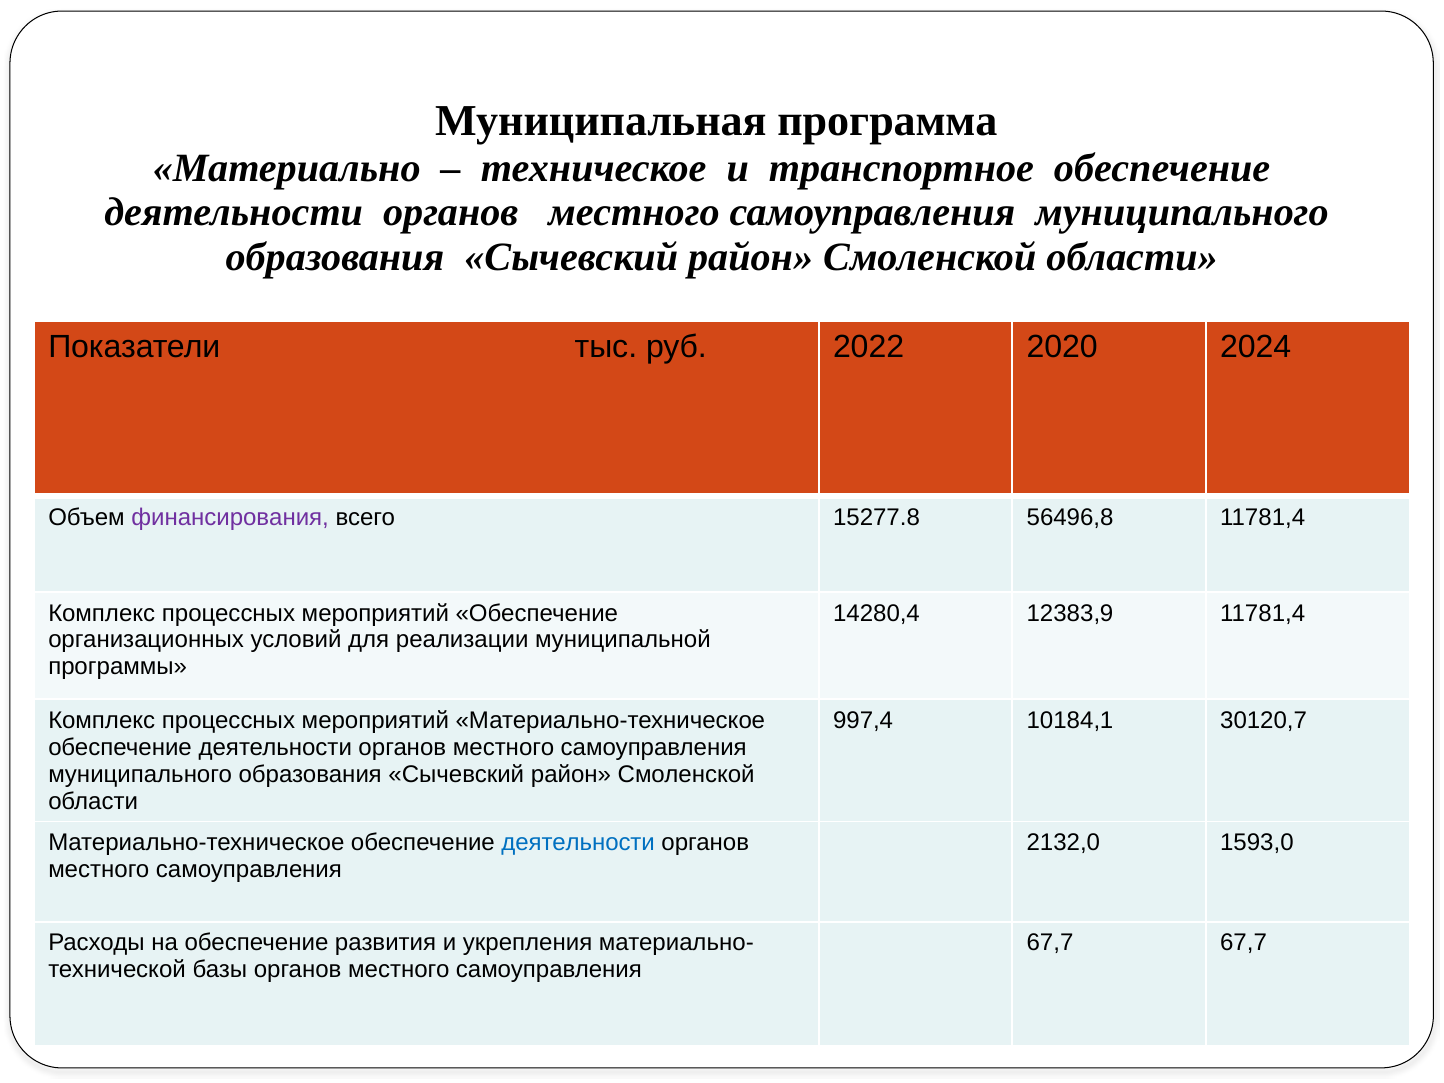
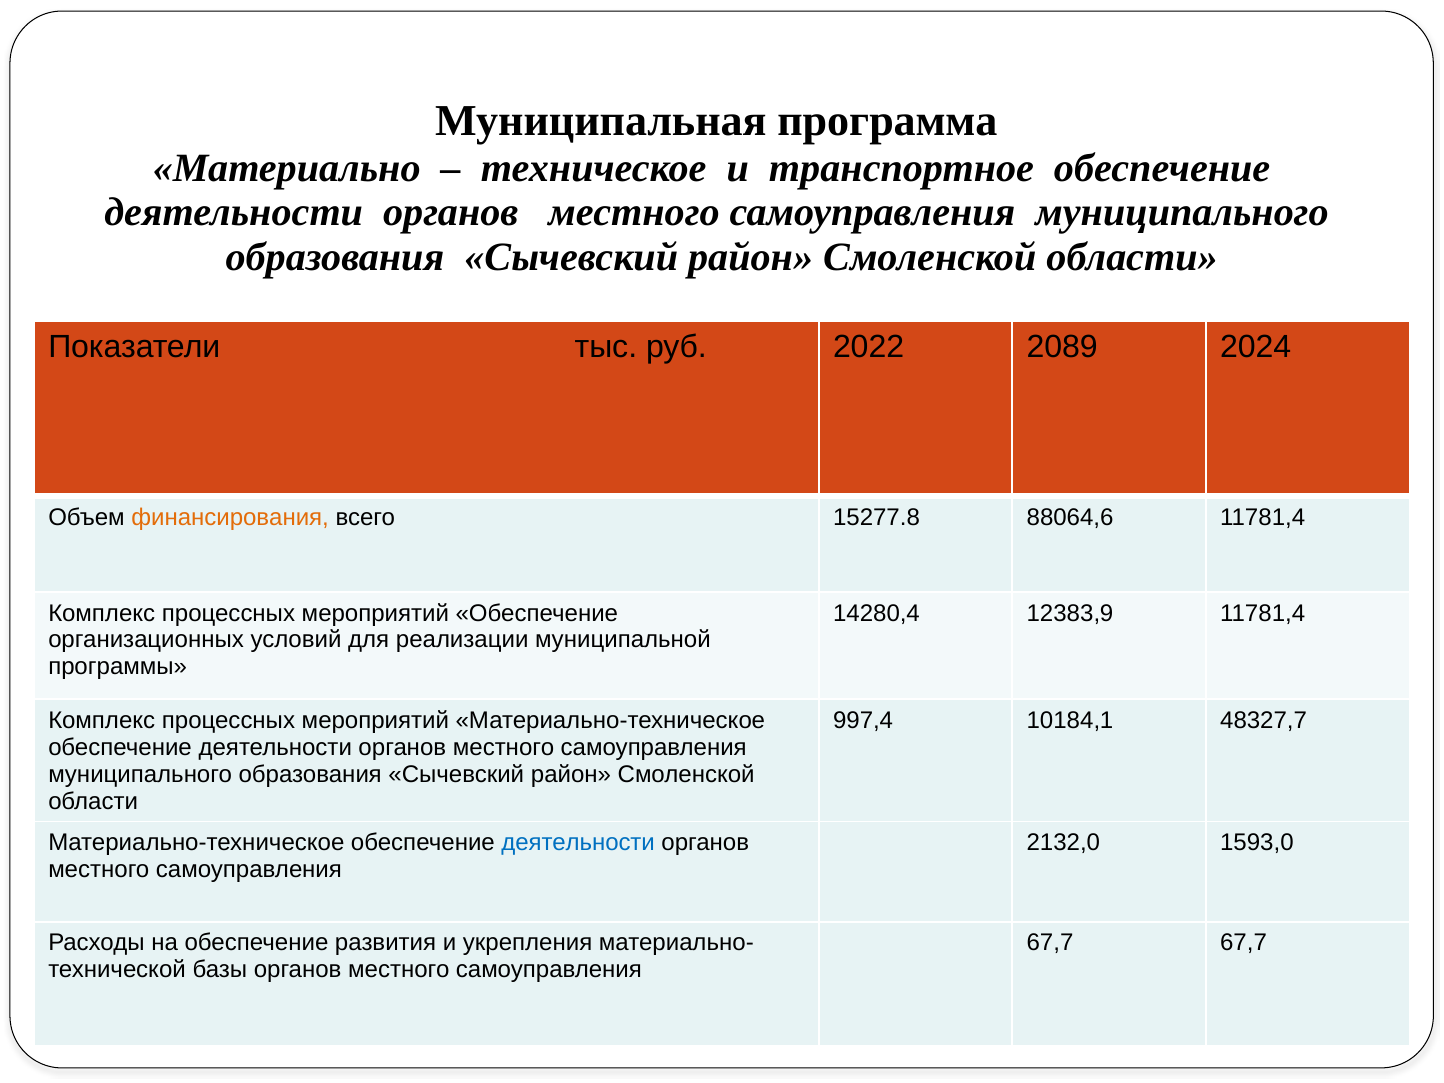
2020: 2020 -> 2089
финансирования colour: purple -> orange
56496,8: 56496,8 -> 88064,6
30120,7: 30120,7 -> 48327,7
